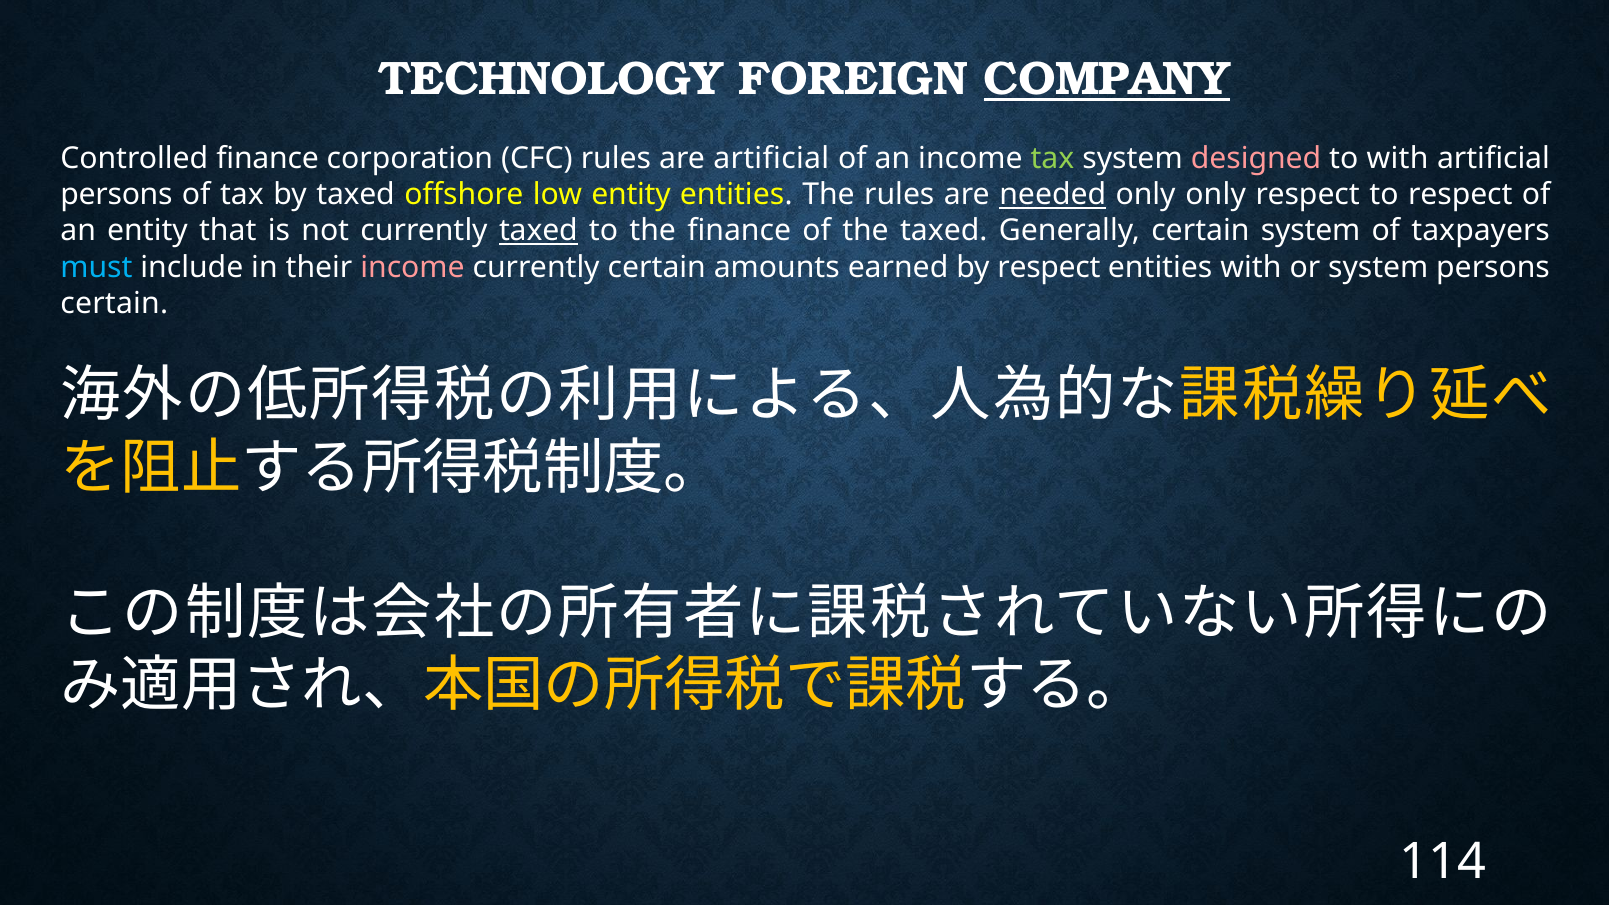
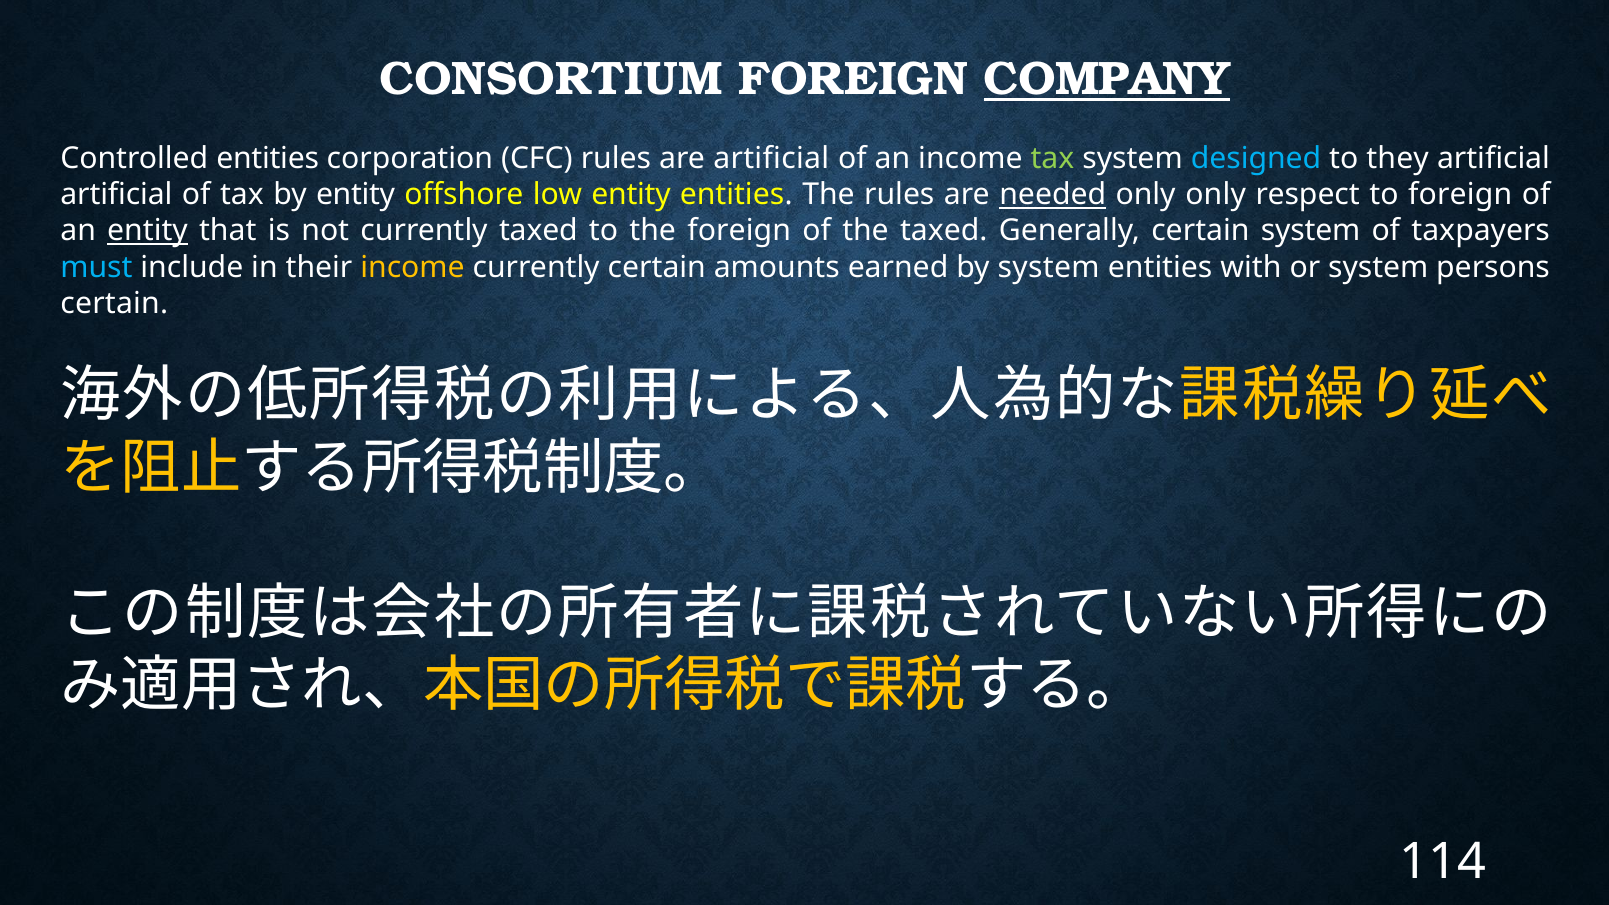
TECHNOLOGY: TECHNOLOGY -> CONSORTIUM
Controlled finance: finance -> entities
designed colour: pink -> light blue
to with: with -> they
persons at (116, 195): persons -> artificial
by taxed: taxed -> entity
to respect: respect -> foreign
entity at (148, 231) underline: none -> present
taxed at (538, 231) underline: present -> none
the finance: finance -> foreign
income at (413, 267) colour: pink -> yellow
by respect: respect -> system
